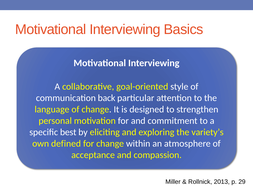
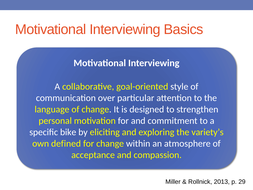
back: back -> over
best: best -> bike
